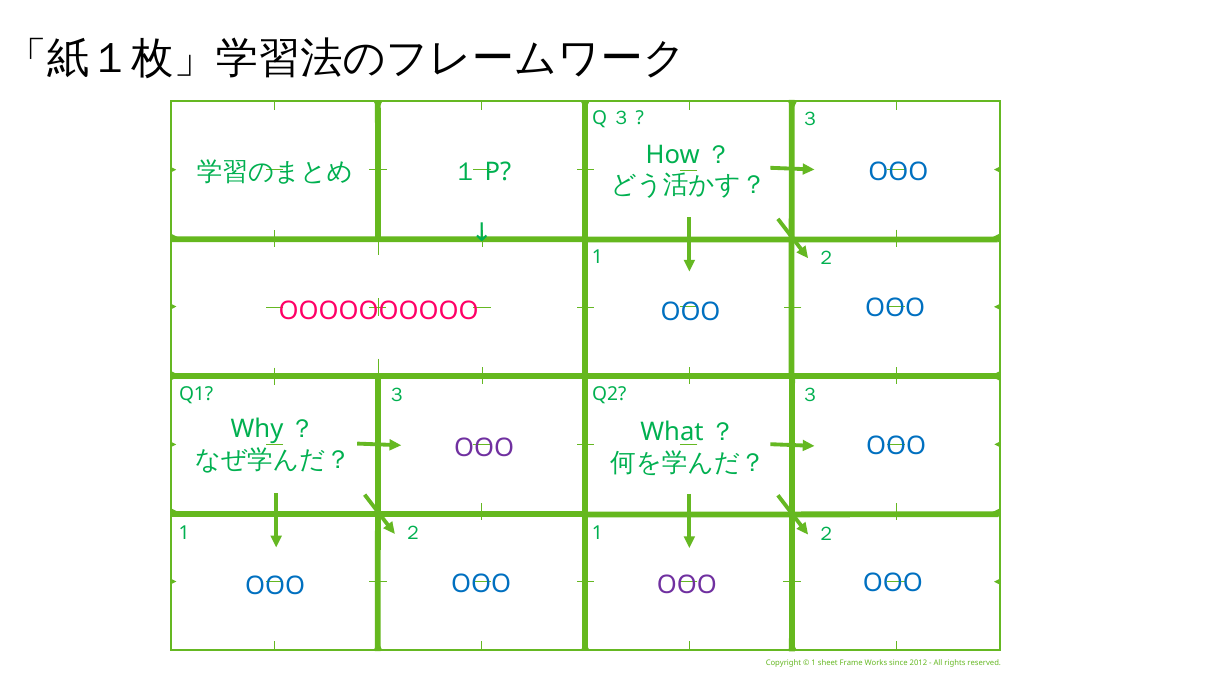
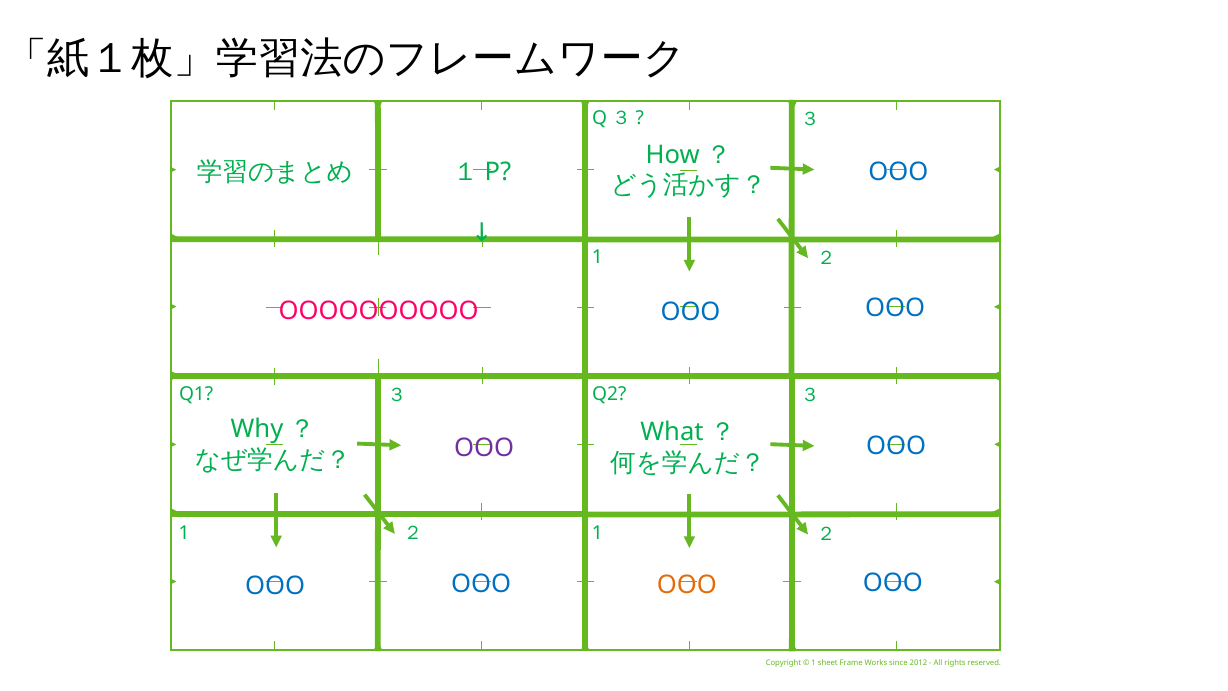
OOO at (687, 584) colour: purple -> orange
